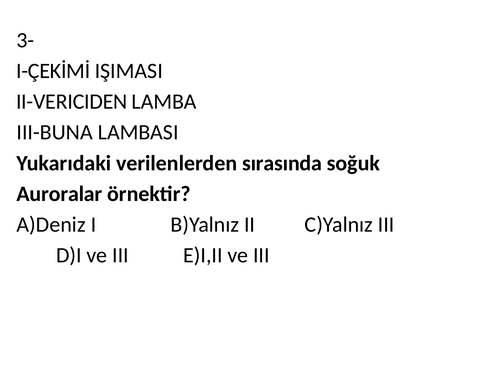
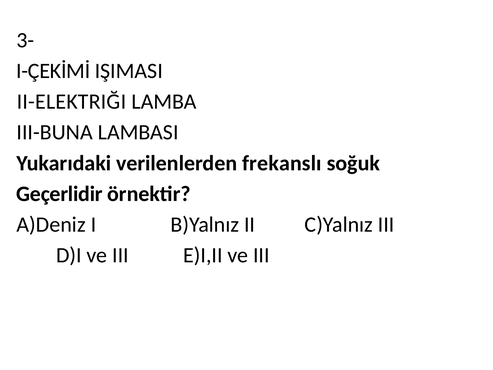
II-VERICIDEN: II-VERICIDEN -> II-ELEKTRIĞI
sırasında: sırasında -> frekanslı
Auroralar: Auroralar -> Geçerlidir
